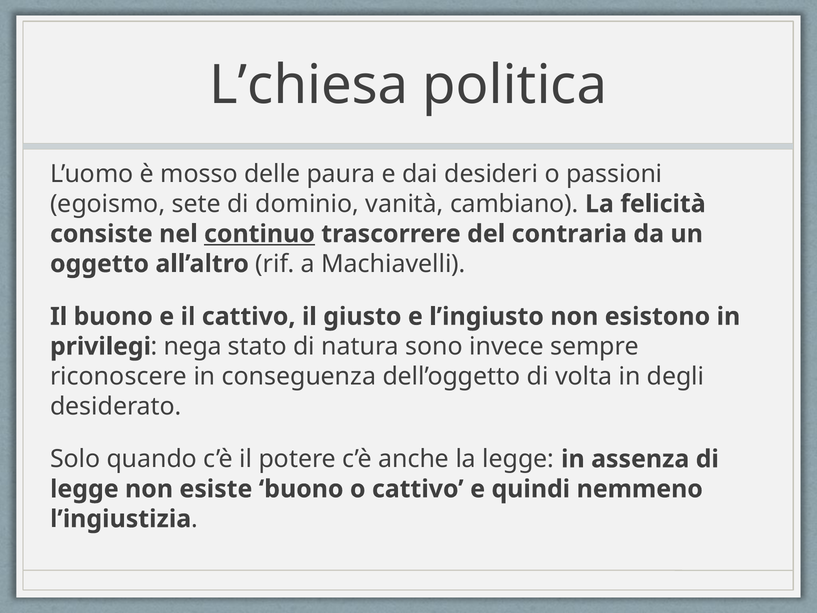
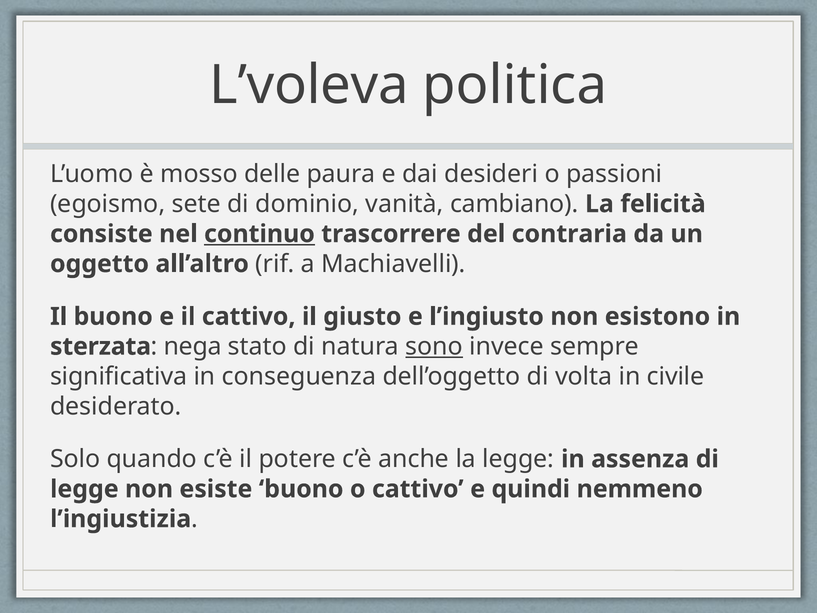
L’chiesa: L’chiesa -> L’voleva
privilegi: privilegi -> sterzata
sono underline: none -> present
riconoscere: riconoscere -> significativa
degli: degli -> civile
